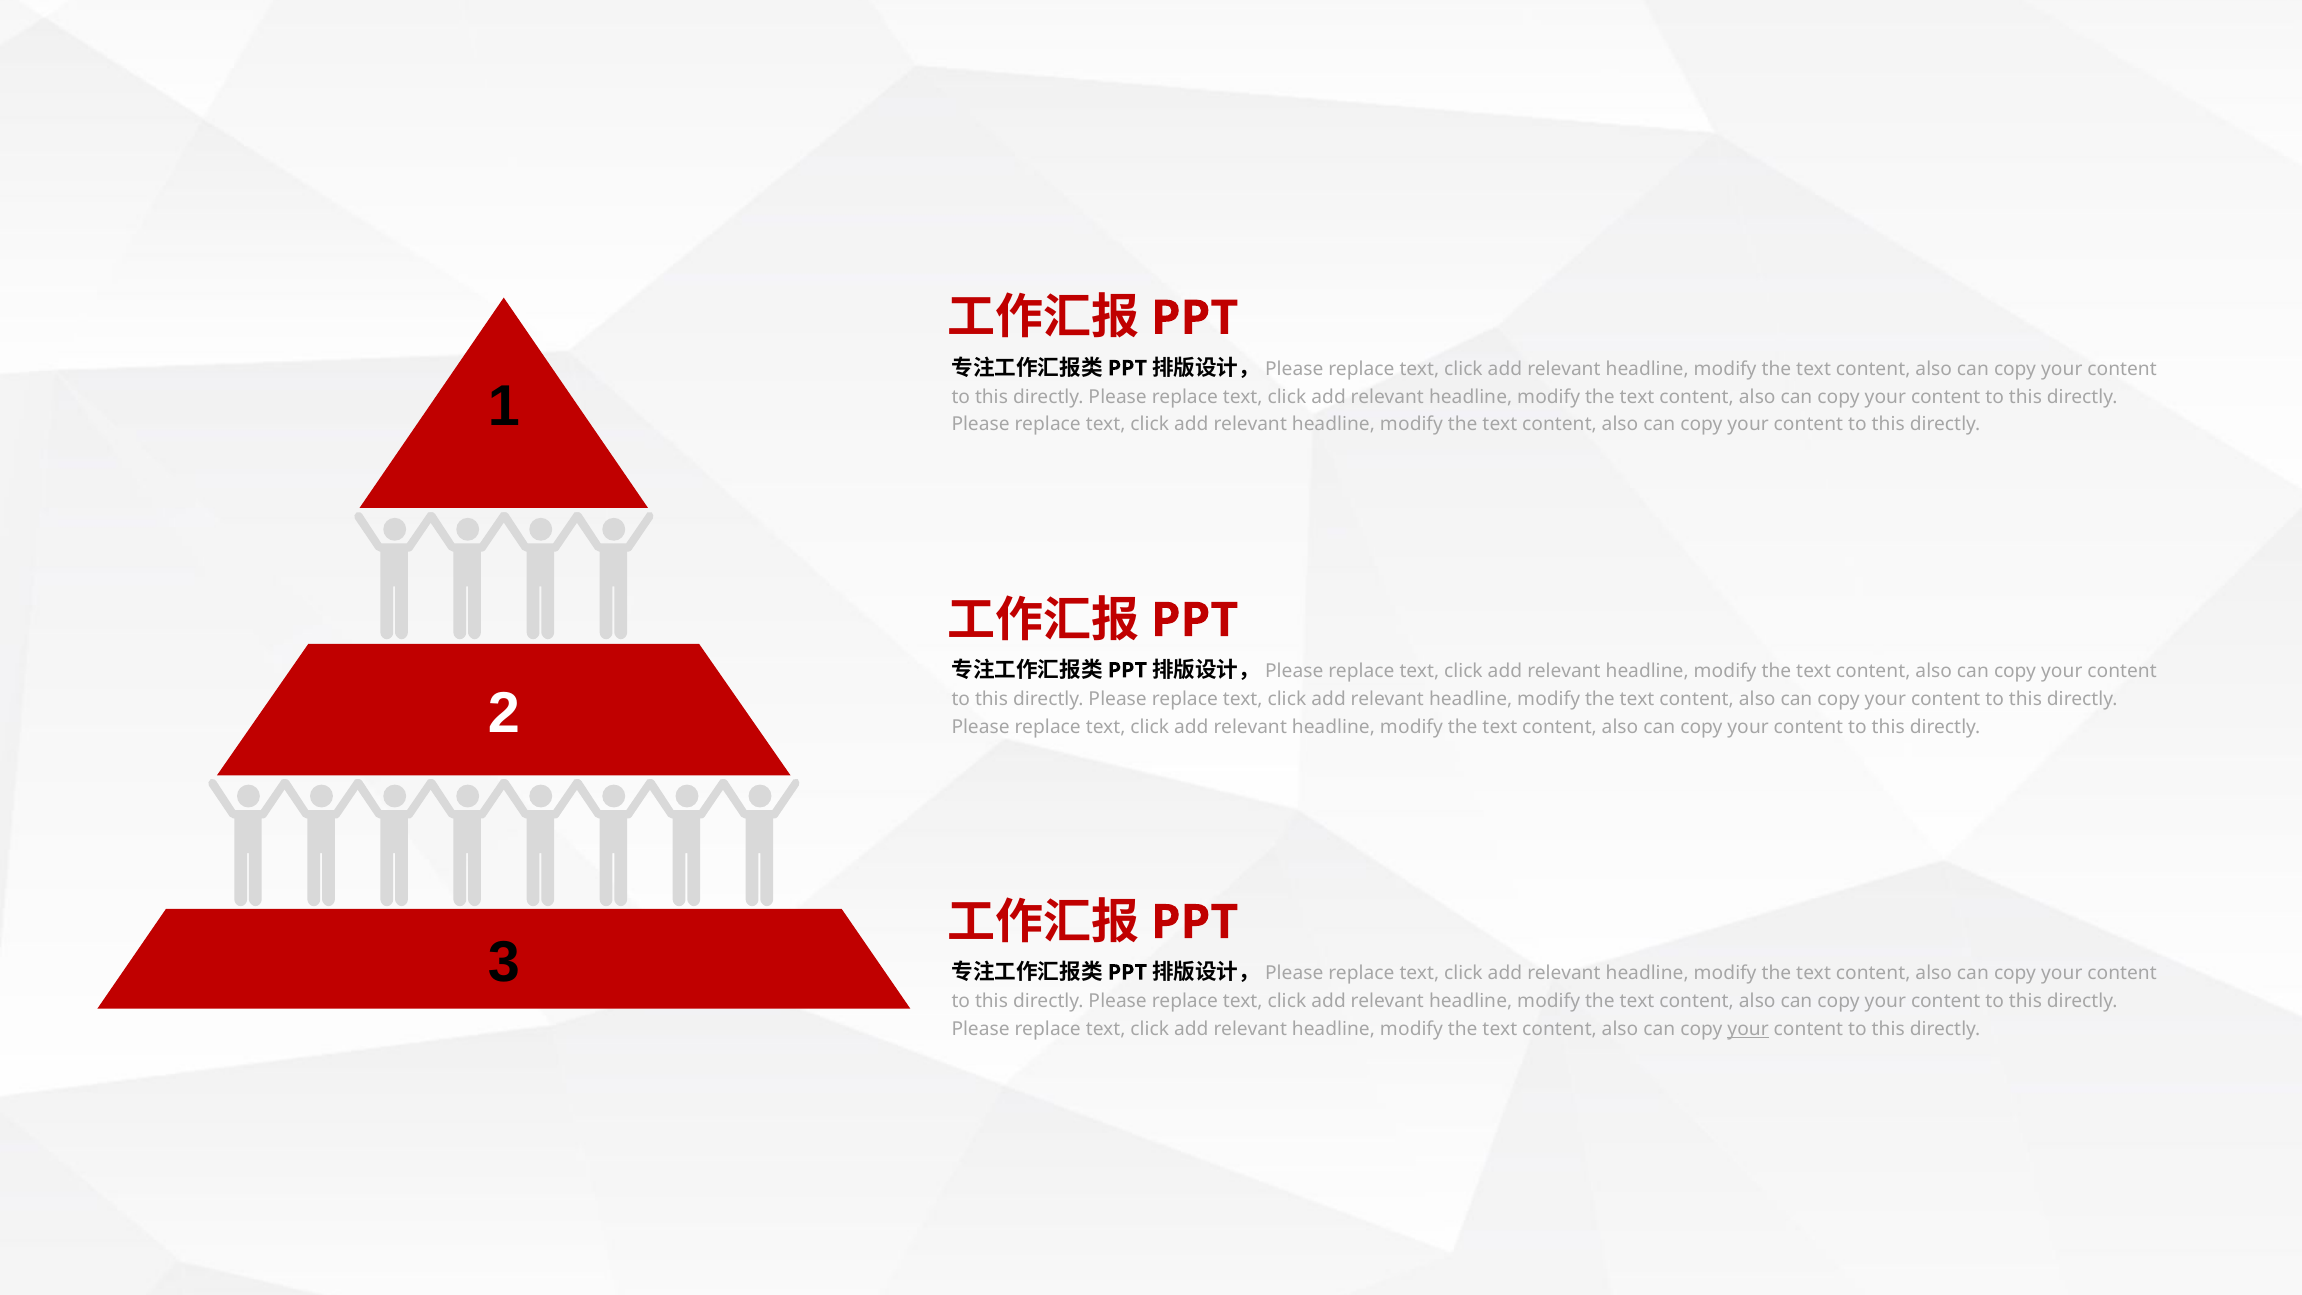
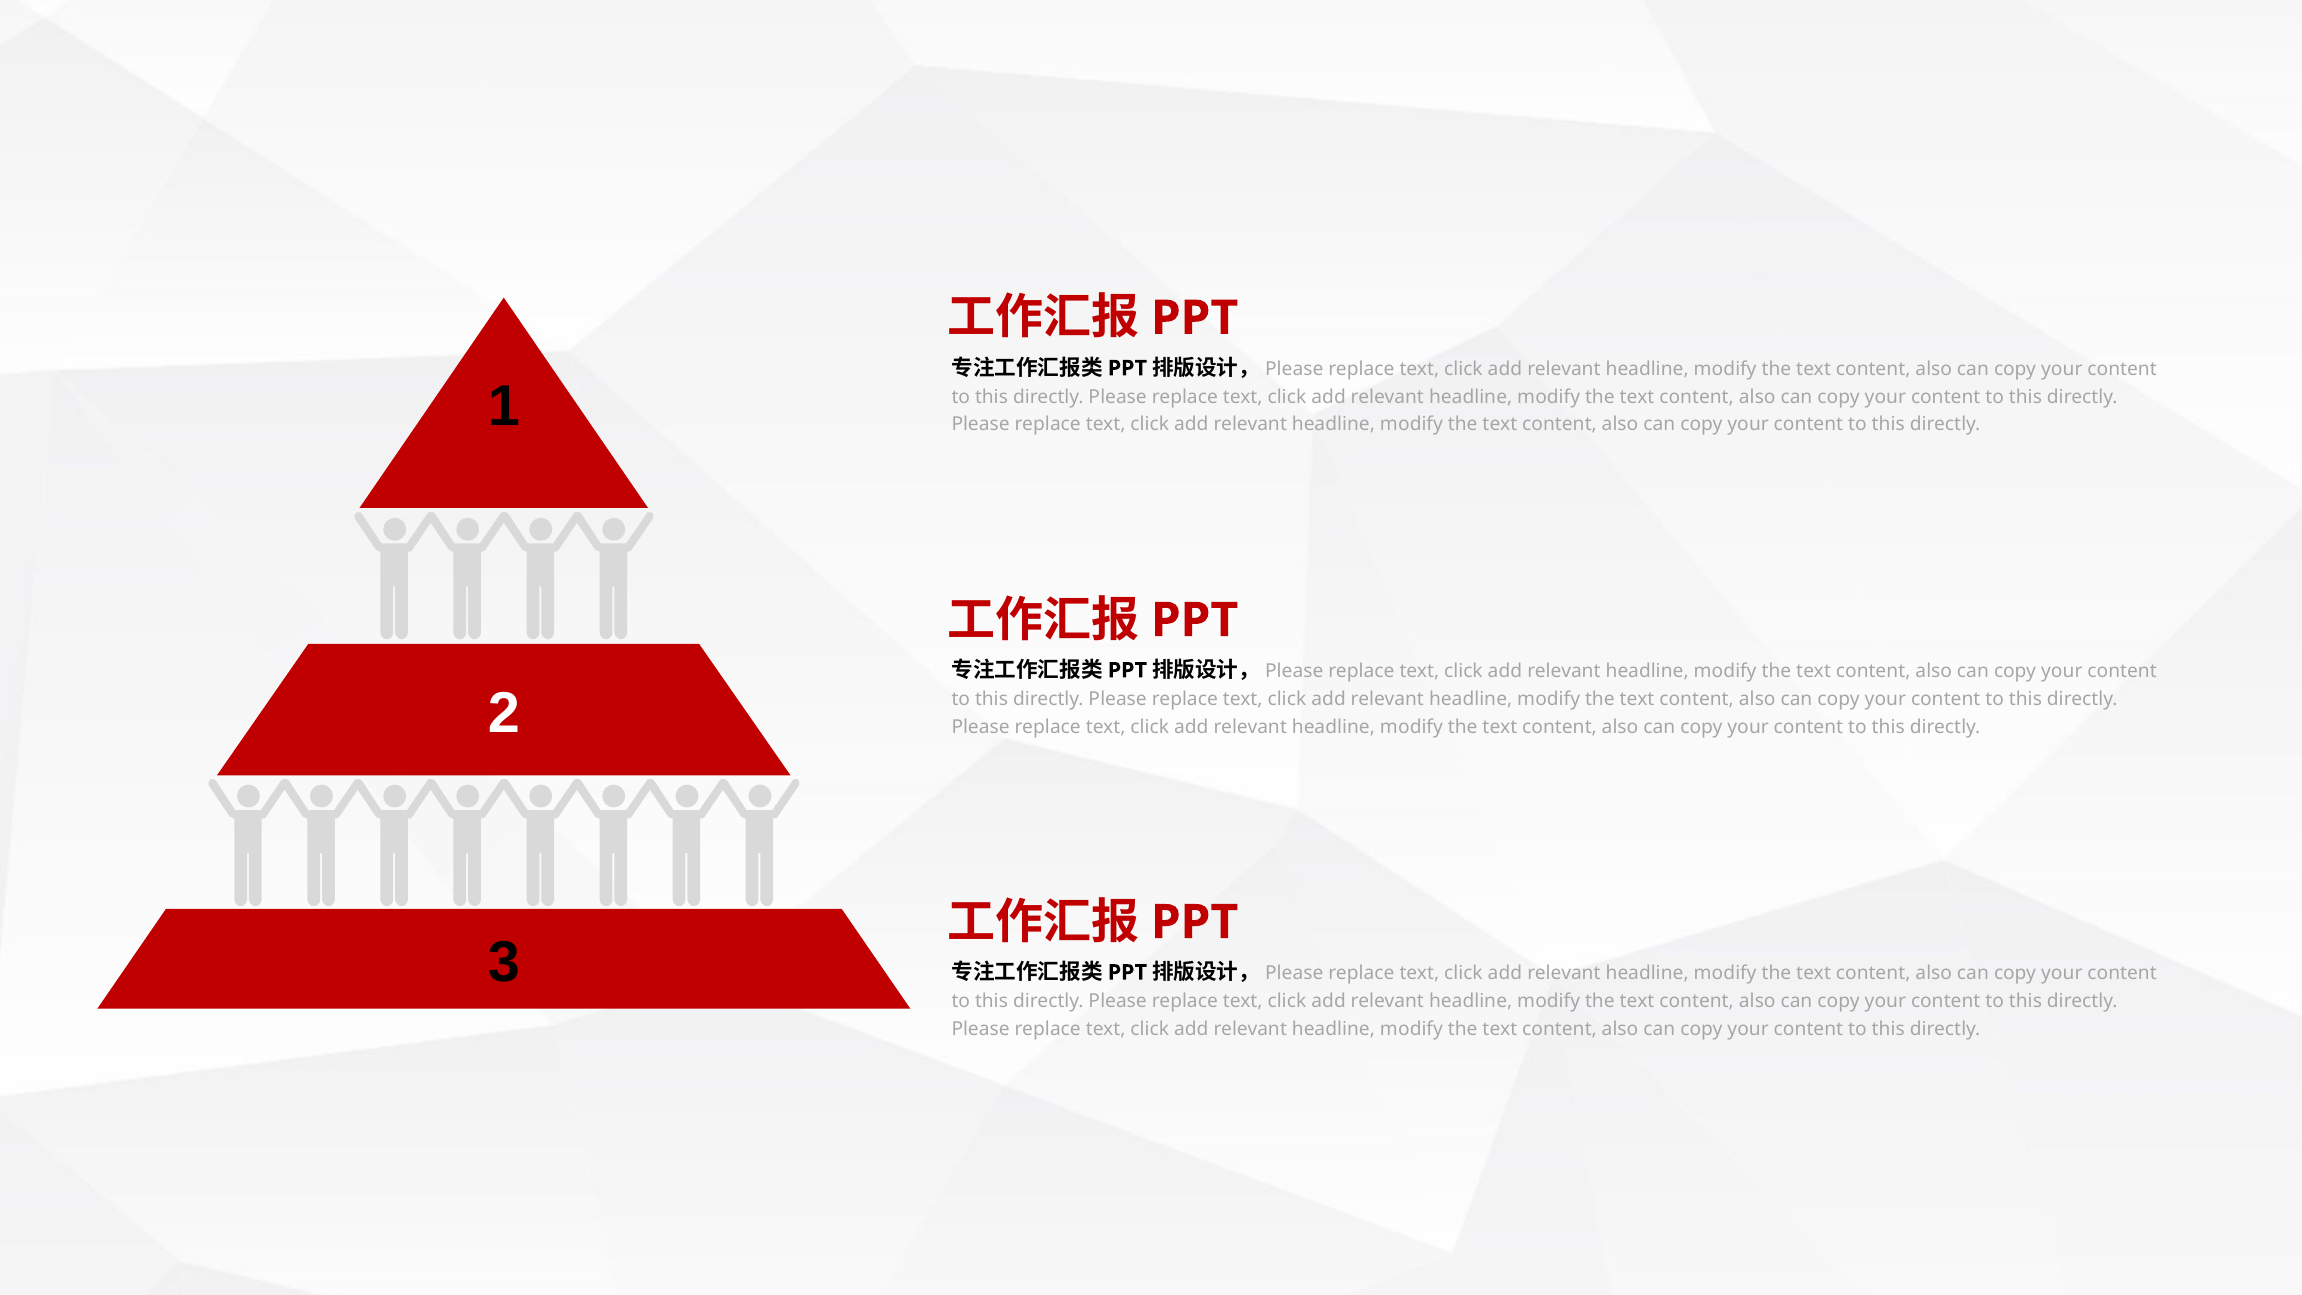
your at (1748, 1029) underline: present -> none
